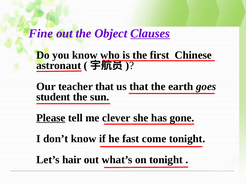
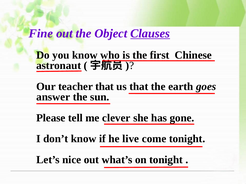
student: student -> answer
Please underline: present -> none
fast: fast -> live
hair: hair -> nice
